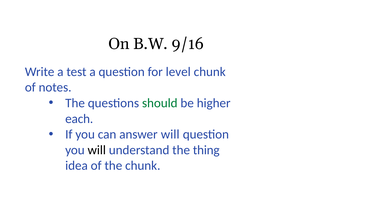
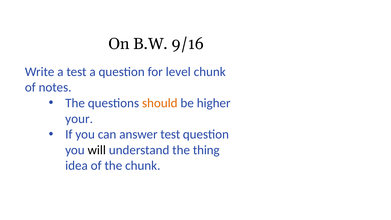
should colour: green -> orange
each: each -> your
answer will: will -> test
